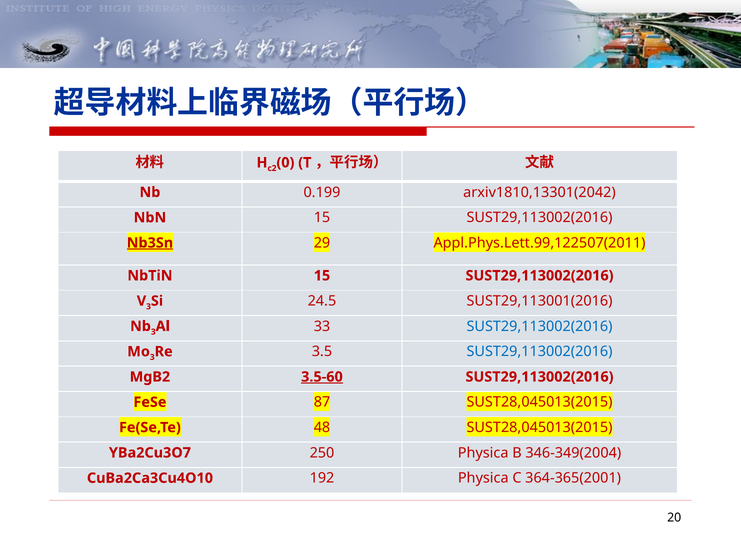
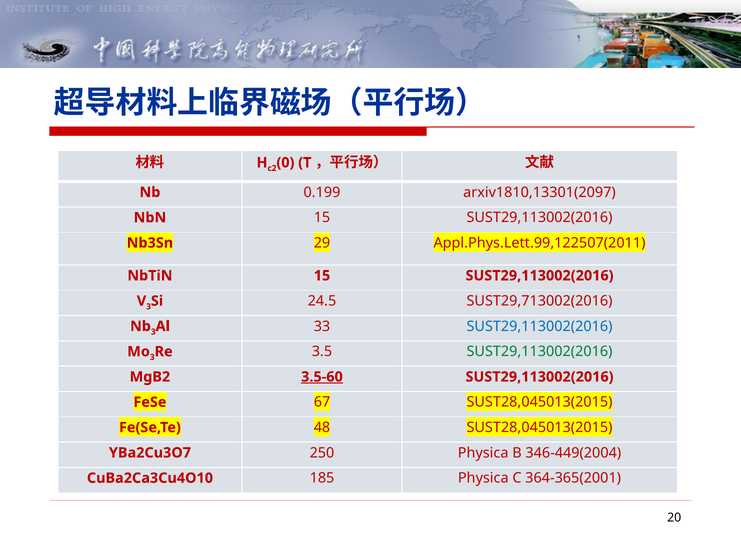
arxiv1810,13301(2042: arxiv1810,13301(2042 -> arxiv1810,13301(2097
Nb3Sn underline: present -> none
SUST29,113001(2016: SUST29,113001(2016 -> SUST29,713002(2016
SUST29,113002(2016 at (540, 351) colour: blue -> green
87: 87 -> 67
346-349(2004: 346-349(2004 -> 346-449(2004
192: 192 -> 185
